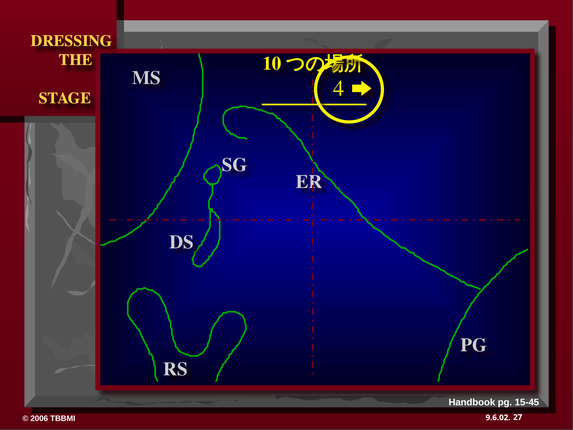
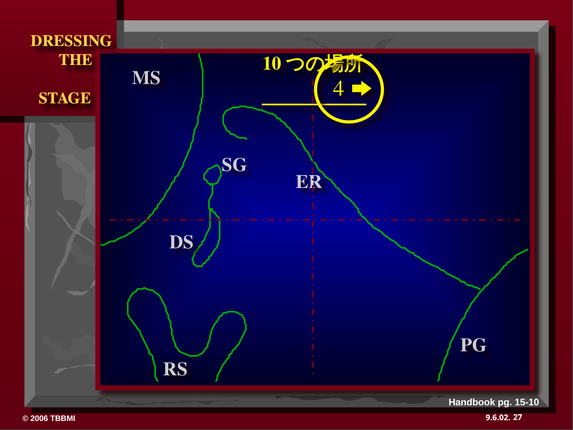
15-45: 15-45 -> 15-10
